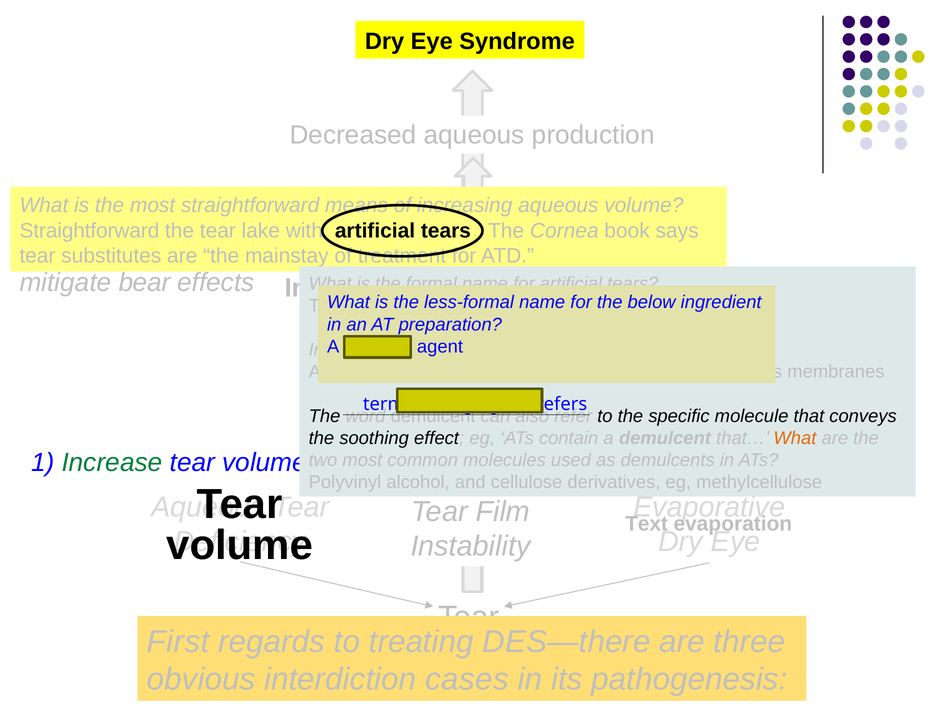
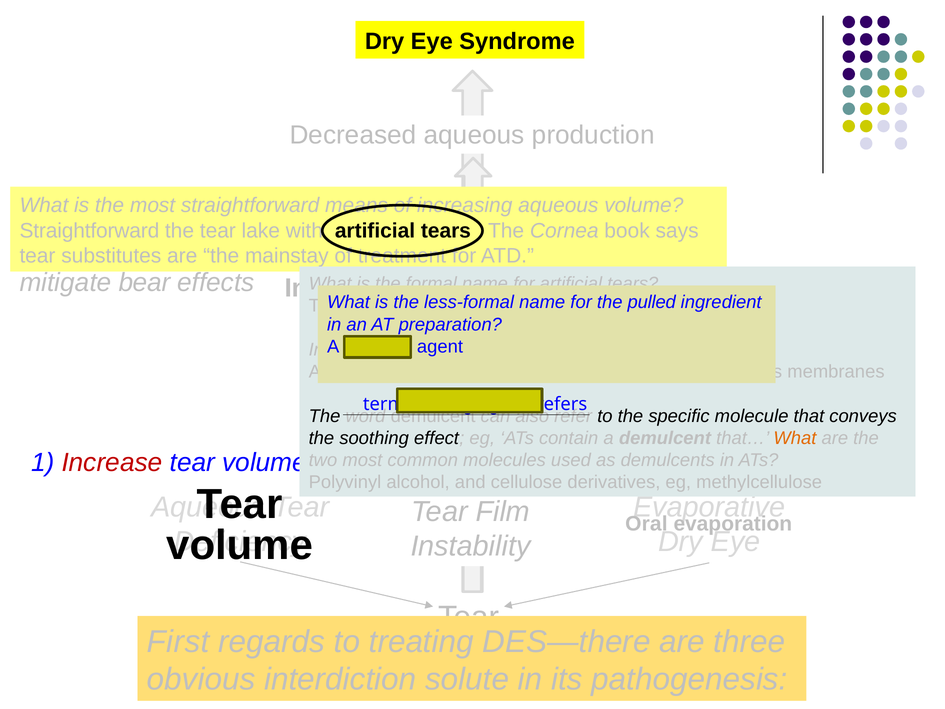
below: below -> pulled
Increase colour: green -> red
Text: Text -> Oral
cases: cases -> solute
